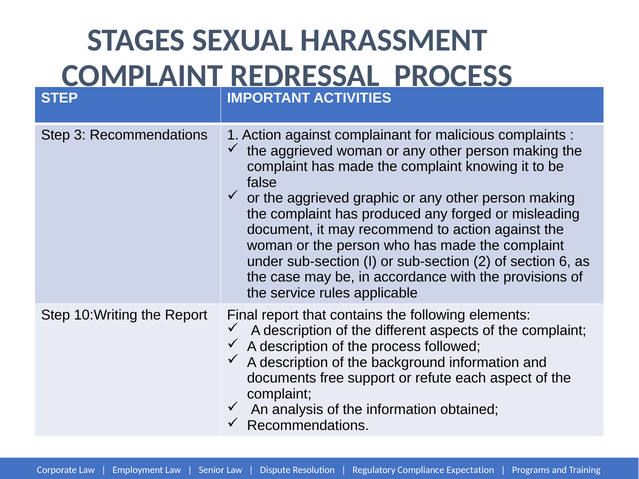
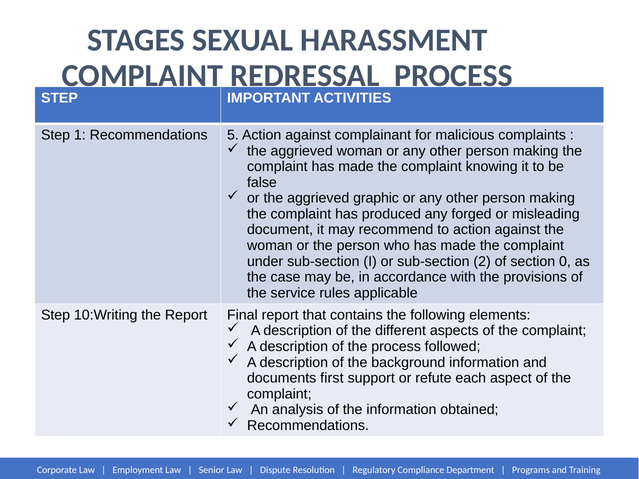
3: 3 -> 1
1: 1 -> 5
6: 6 -> 0
free: free -> first
Expectation: Expectation -> Department
